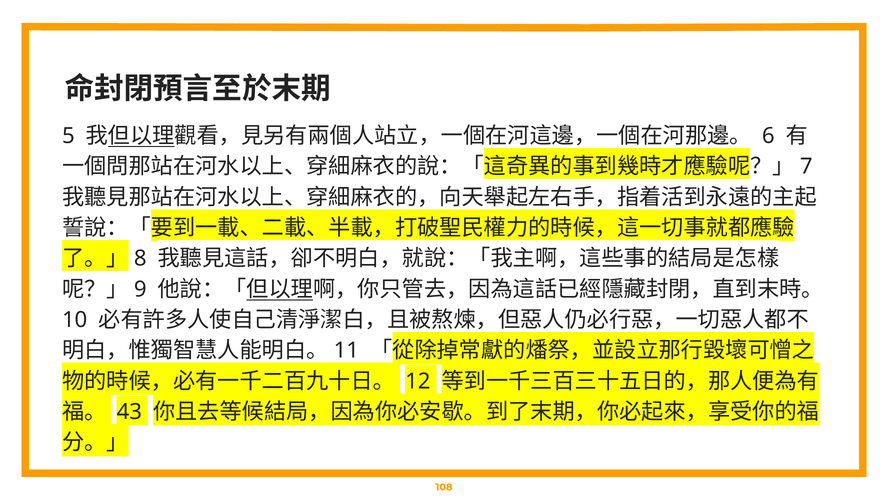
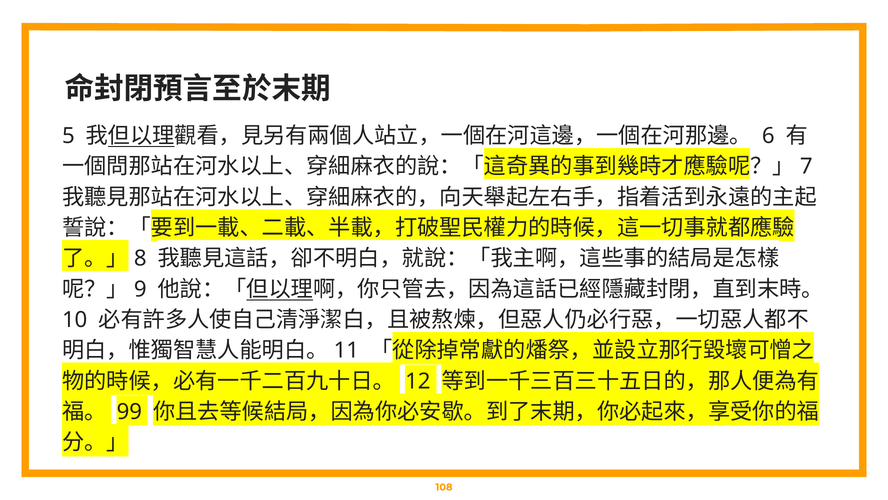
43: 43 -> 99
